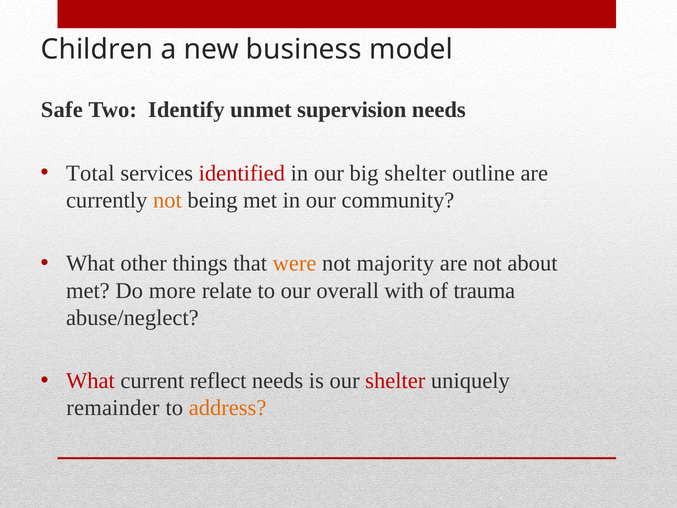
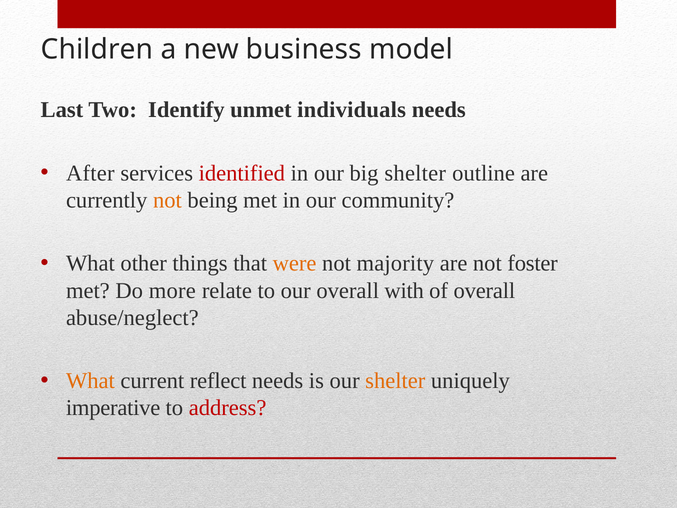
Safe: Safe -> Last
supervision: supervision -> individuals
Total: Total -> After
about: about -> foster
of trauma: trauma -> overall
What at (90, 381) colour: red -> orange
shelter at (395, 381) colour: red -> orange
remainder: remainder -> imperative
address colour: orange -> red
